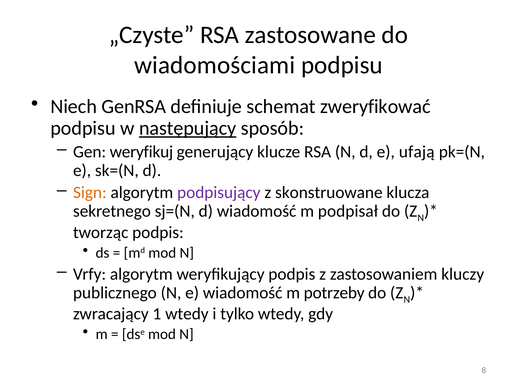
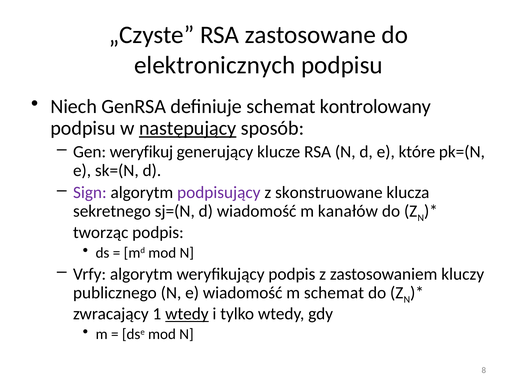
wiadomościami: wiadomościami -> elektronicznych
zweryfikować: zweryfikować -> kontrolowany
ufają: ufają -> które
Sign colour: orange -> purple
podpisał: podpisał -> kanałów
m potrzeby: potrzeby -> schemat
wtedy at (187, 314) underline: none -> present
